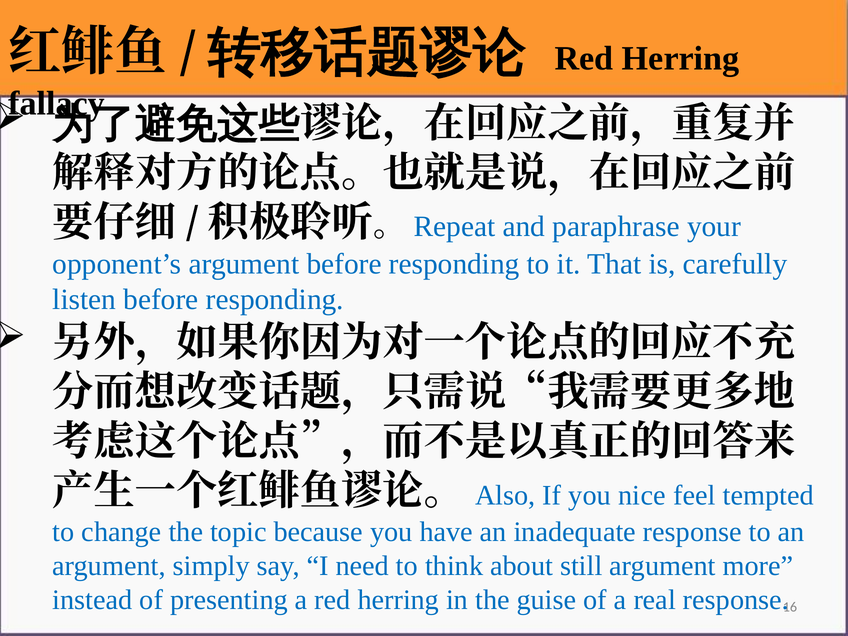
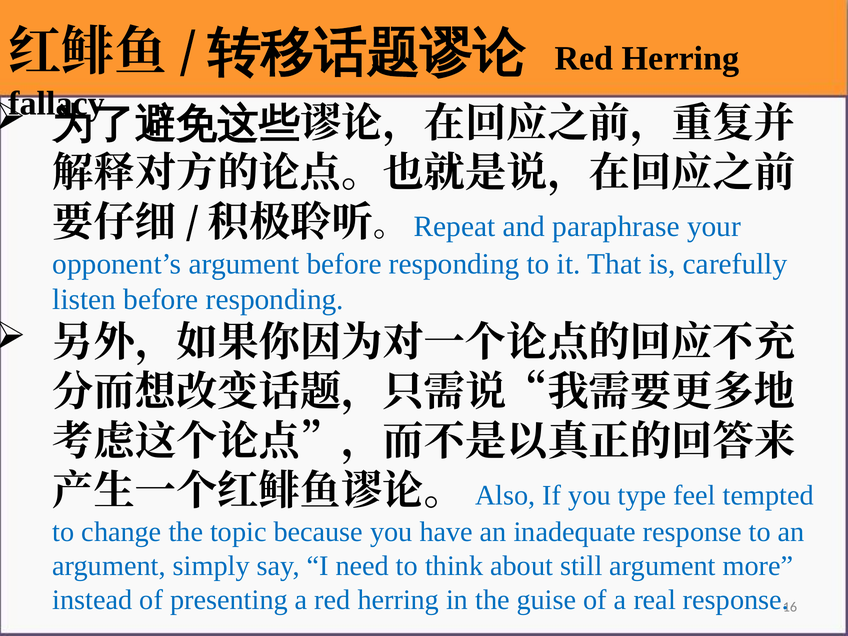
nice: nice -> type
